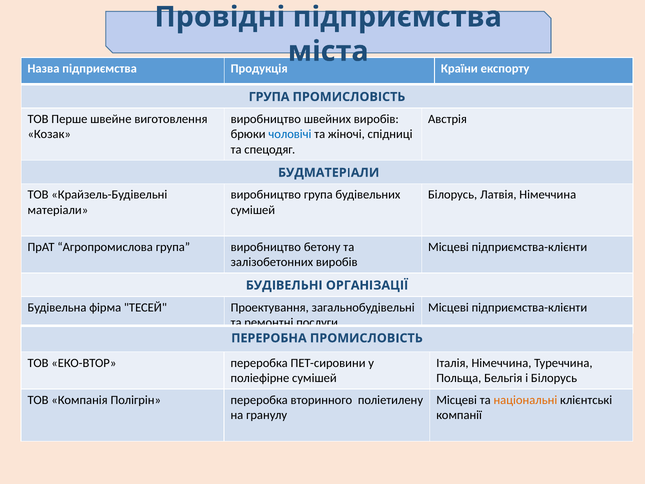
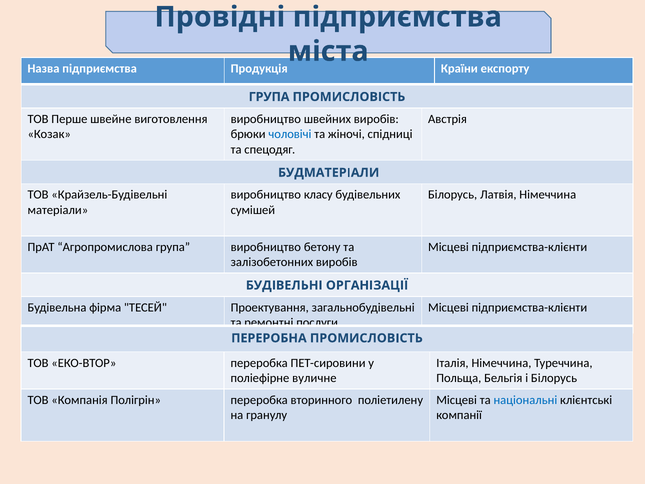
виробництво група: група -> класу
поліефірне сумішей: сумішей -> вуличне
національні colour: orange -> blue
